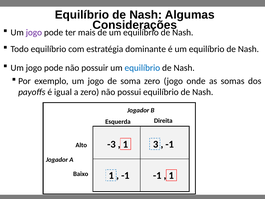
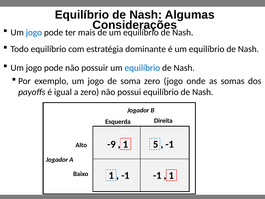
jogo at (34, 32) colour: purple -> blue
-3: -3 -> -9
3: 3 -> 5
